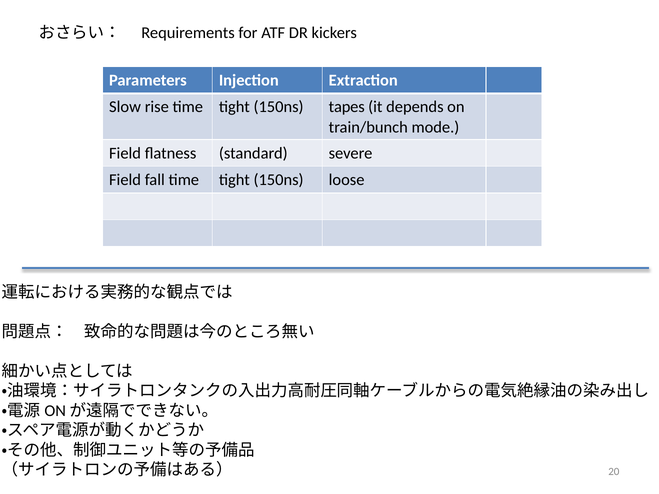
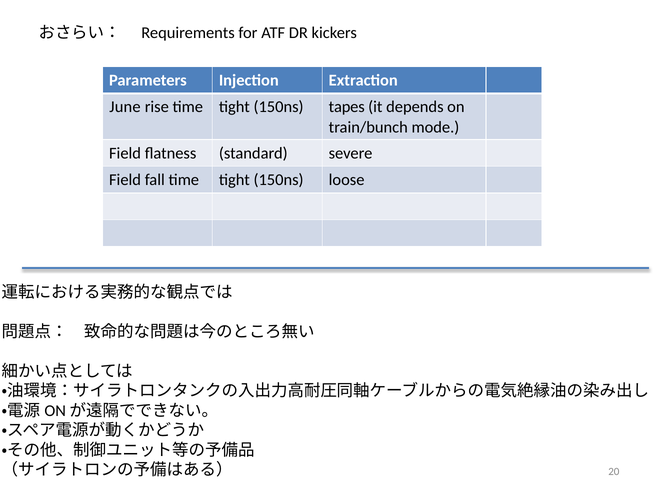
Slow: Slow -> June
